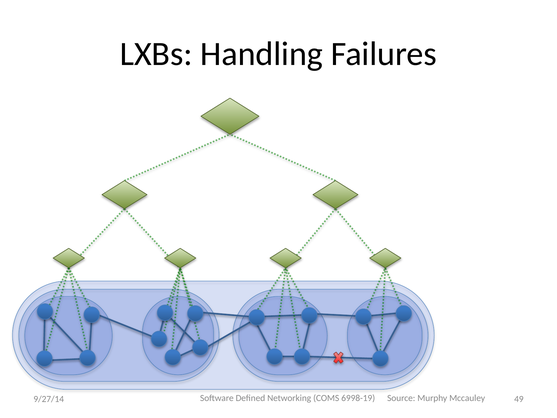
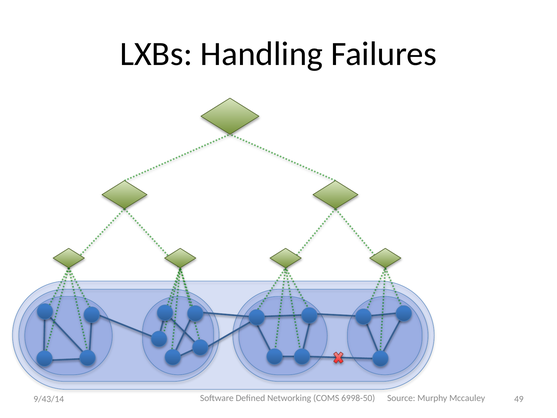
6998-19: 6998-19 -> 6998-50
9/27/14: 9/27/14 -> 9/43/14
